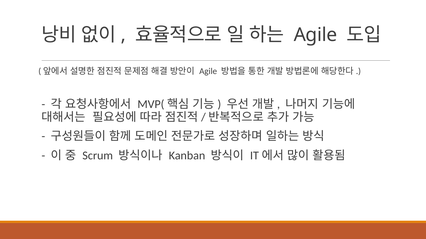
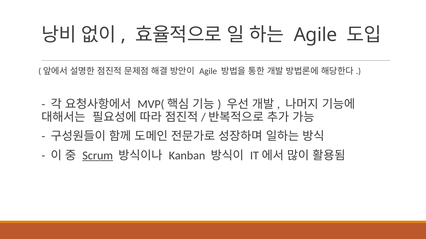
Scrum underline: none -> present
